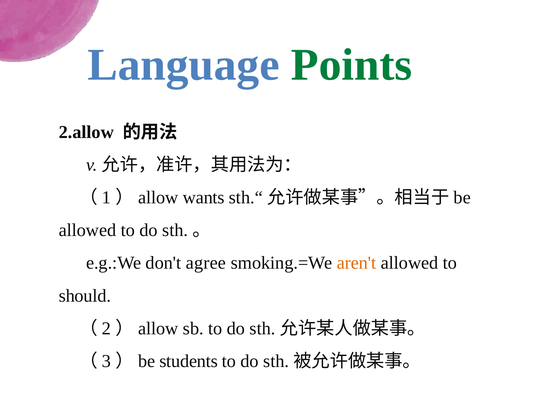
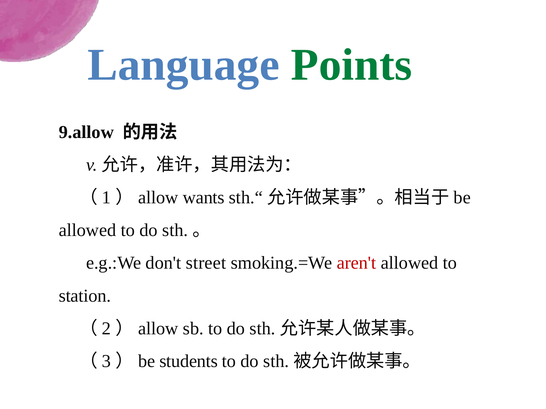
2.allow: 2.allow -> 9.allow
agree: agree -> street
aren't colour: orange -> red
should: should -> station
